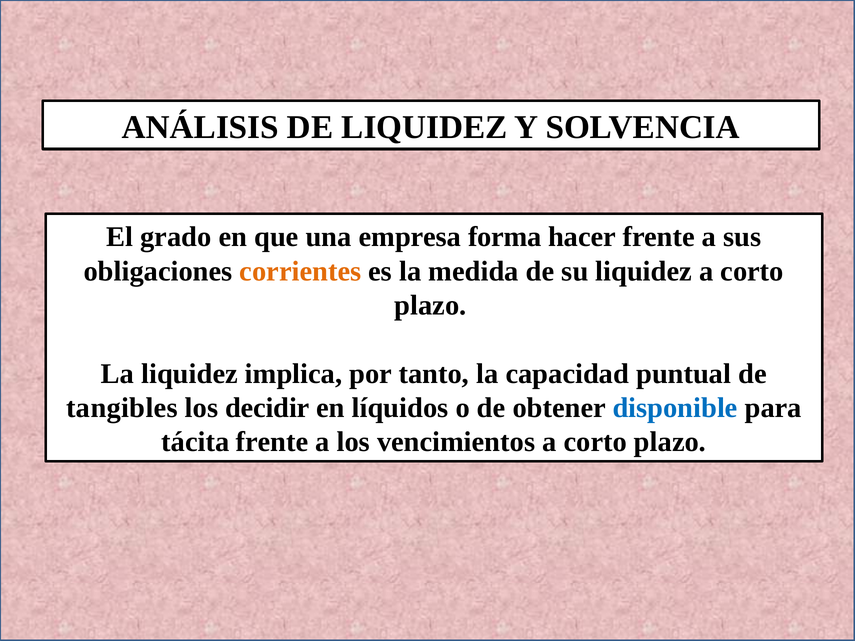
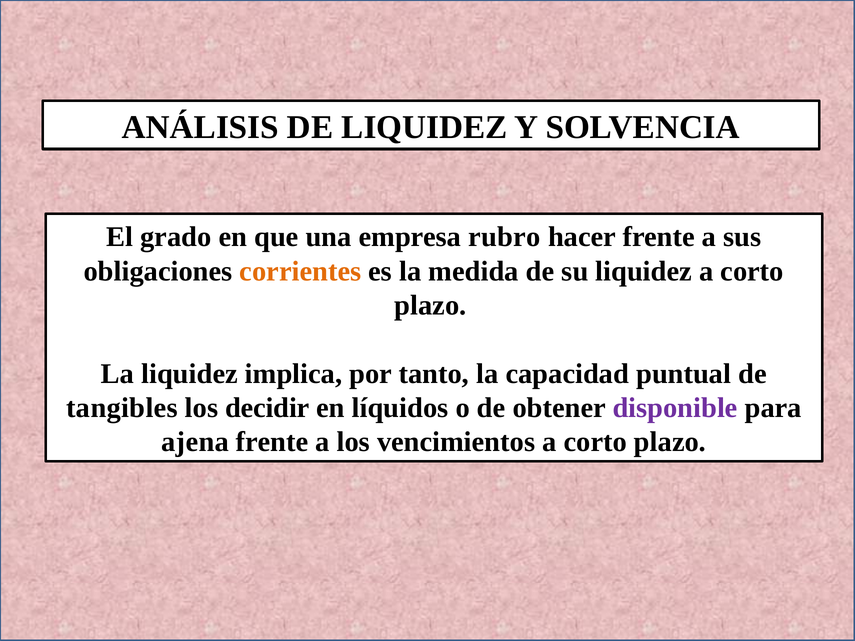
forma: forma -> rubro
disponible colour: blue -> purple
tácita: tácita -> ajena
